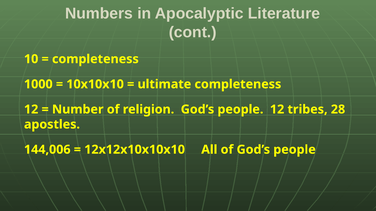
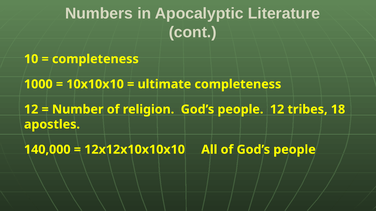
28: 28 -> 18
144,006: 144,006 -> 140,000
